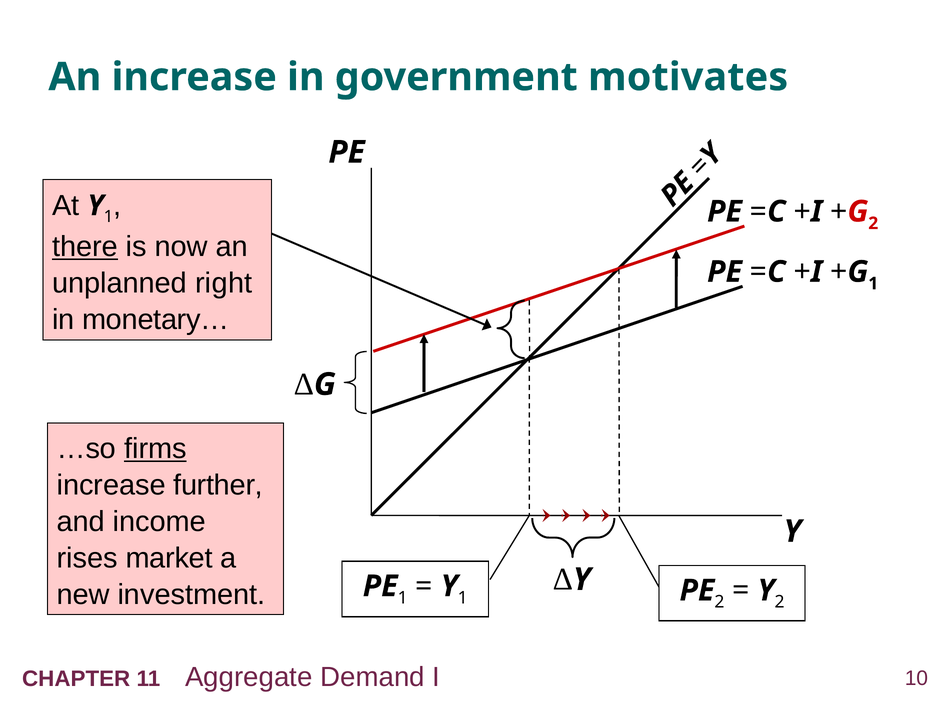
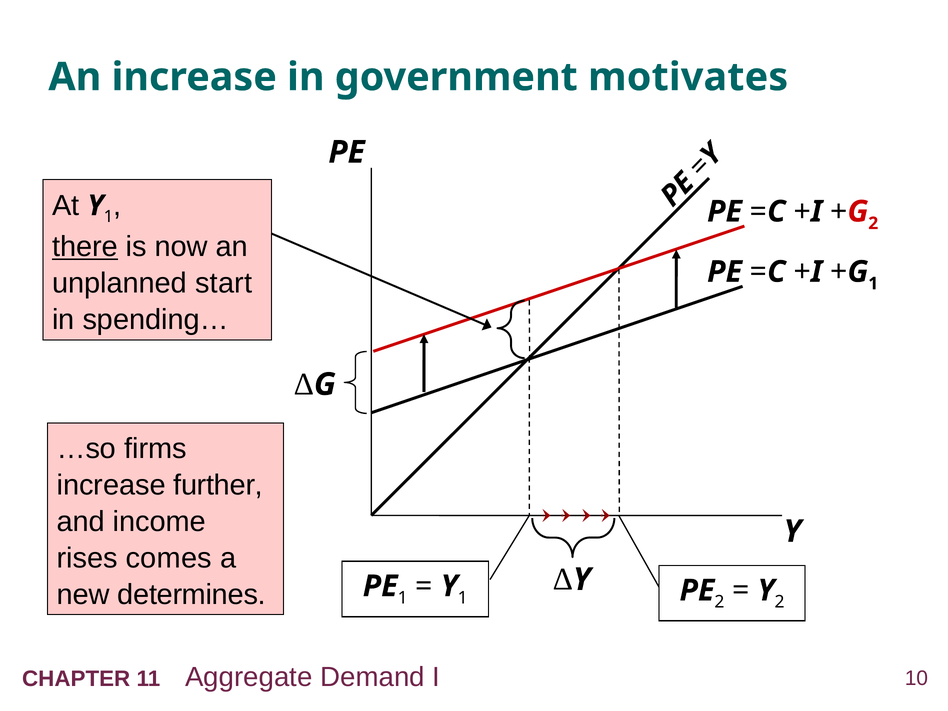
right: right -> start
monetary…: monetary… -> spending…
firms underline: present -> none
market: market -> comes
investment: investment -> determines
